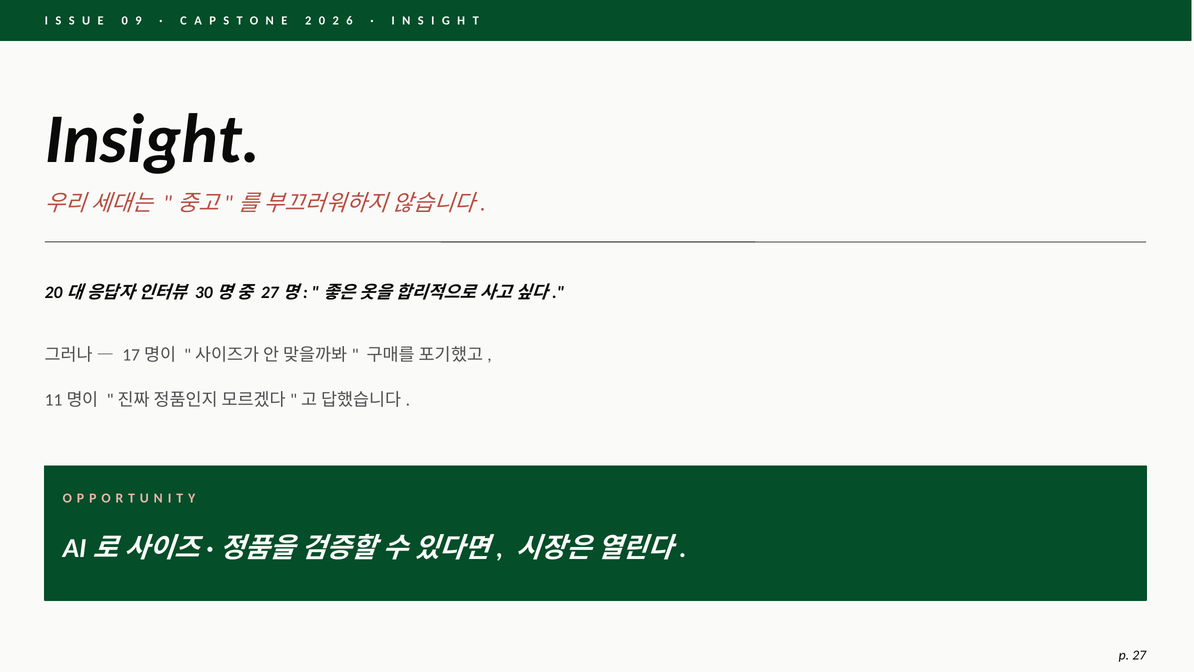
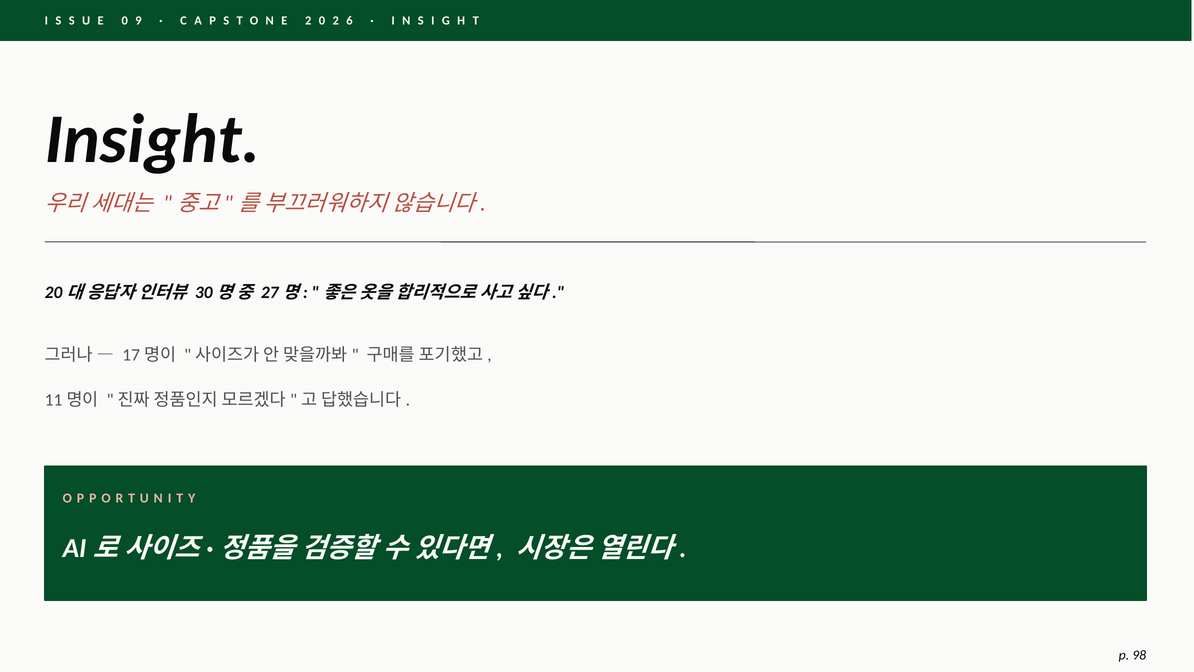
27: 27 -> 98
